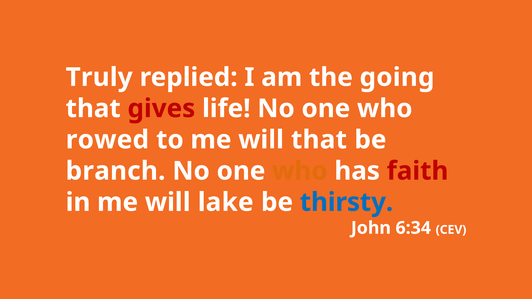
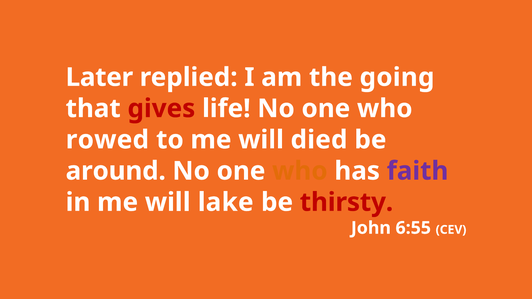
Truly: Truly -> Later
will that: that -> died
branch: branch -> around
faith colour: red -> purple
thirsty colour: blue -> red
6:34: 6:34 -> 6:55
